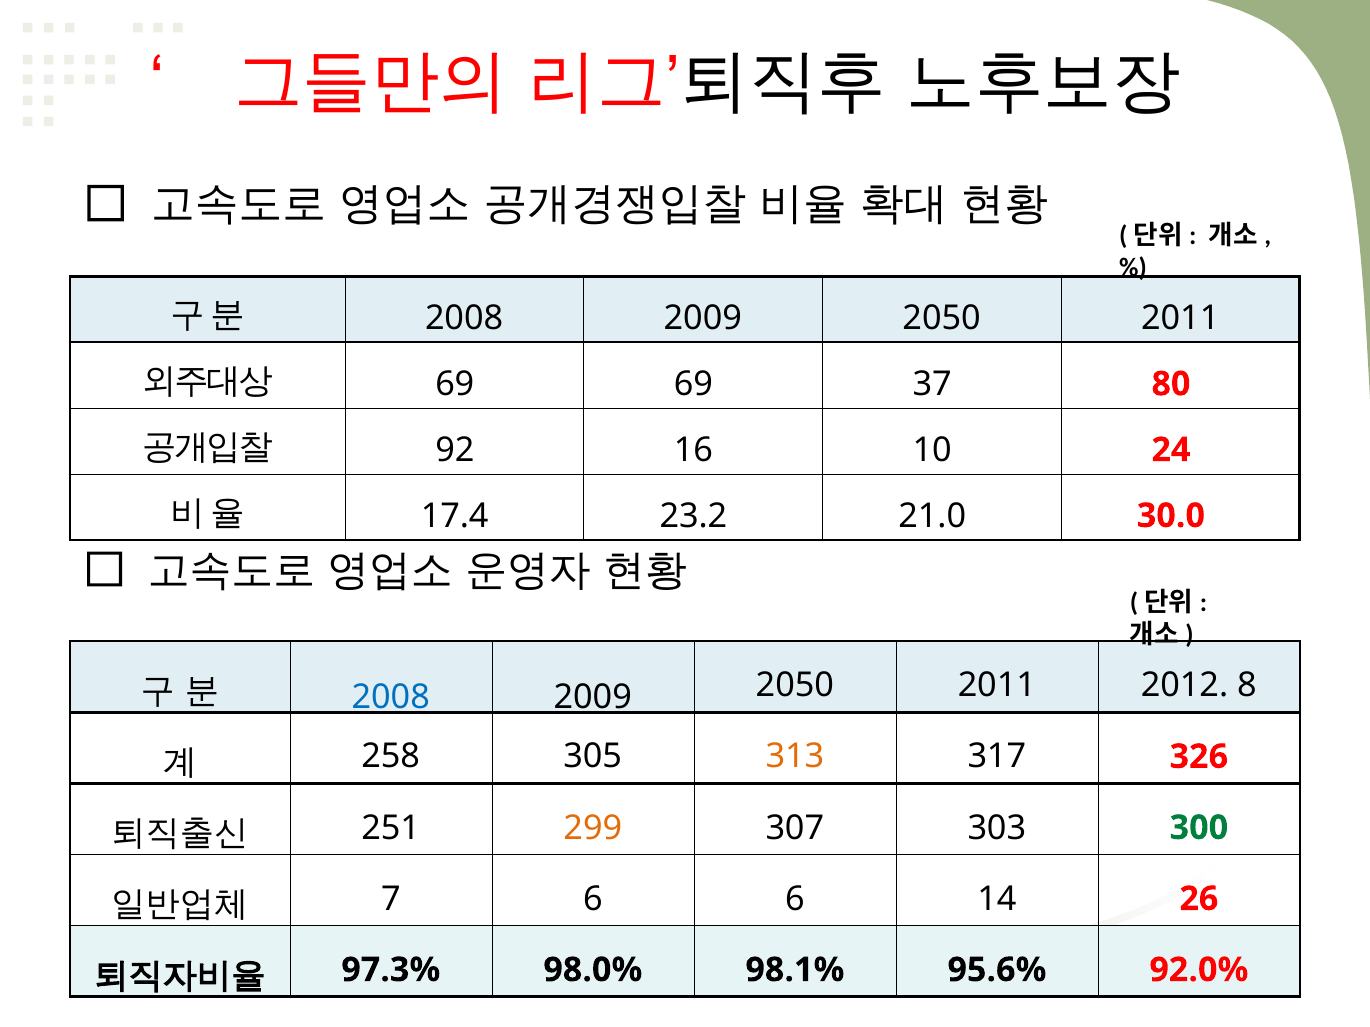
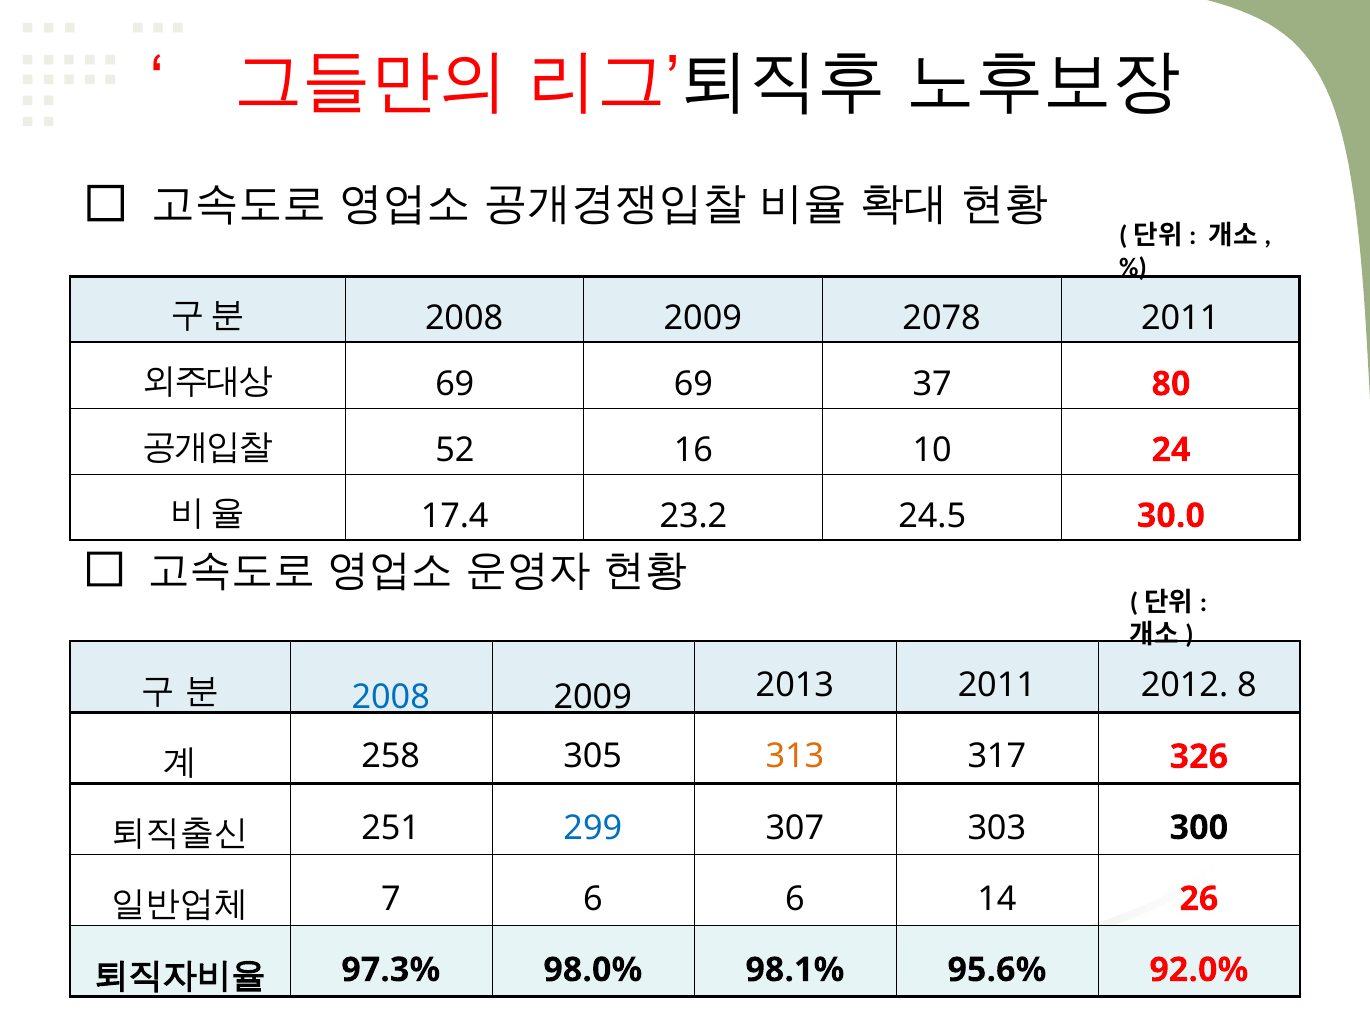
2050 at (942, 318): 2050 -> 2078
92: 92 -> 52
21.0: 21.0 -> 24.5
2050 at (795, 686): 2050 -> 2013
299 colour: orange -> blue
300 colour: green -> black
